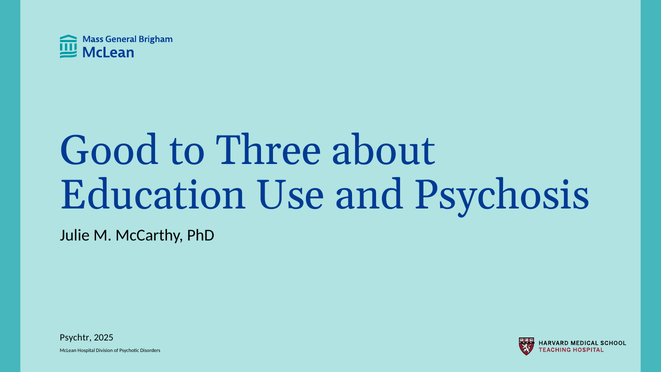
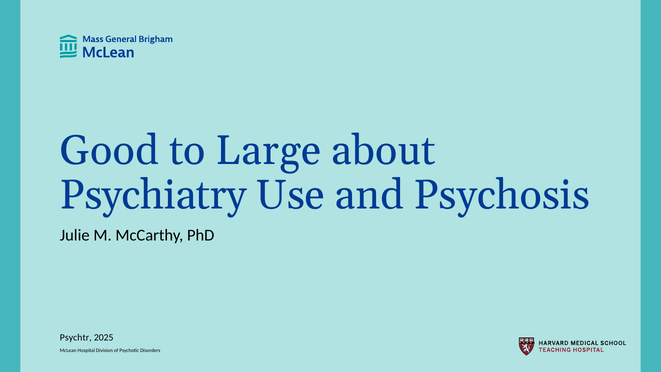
Three: Three -> Large
Education: Education -> Psychiatry
